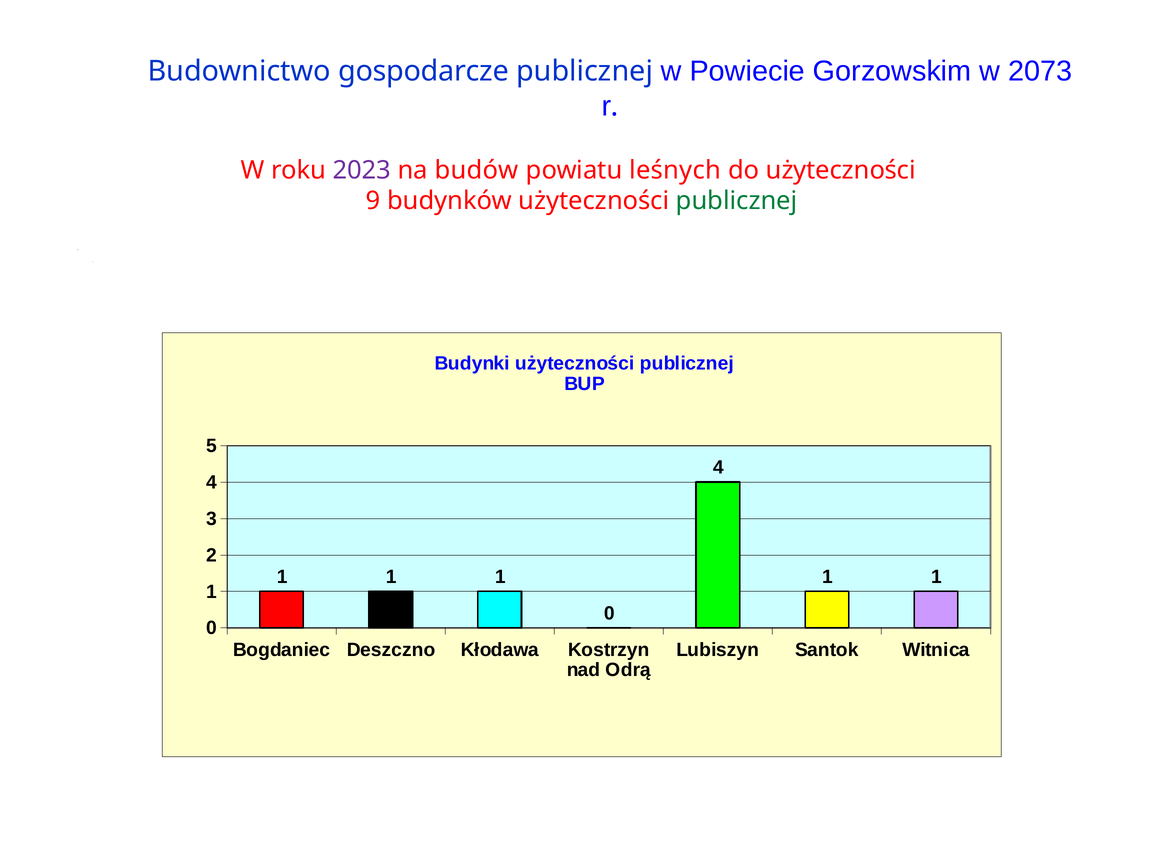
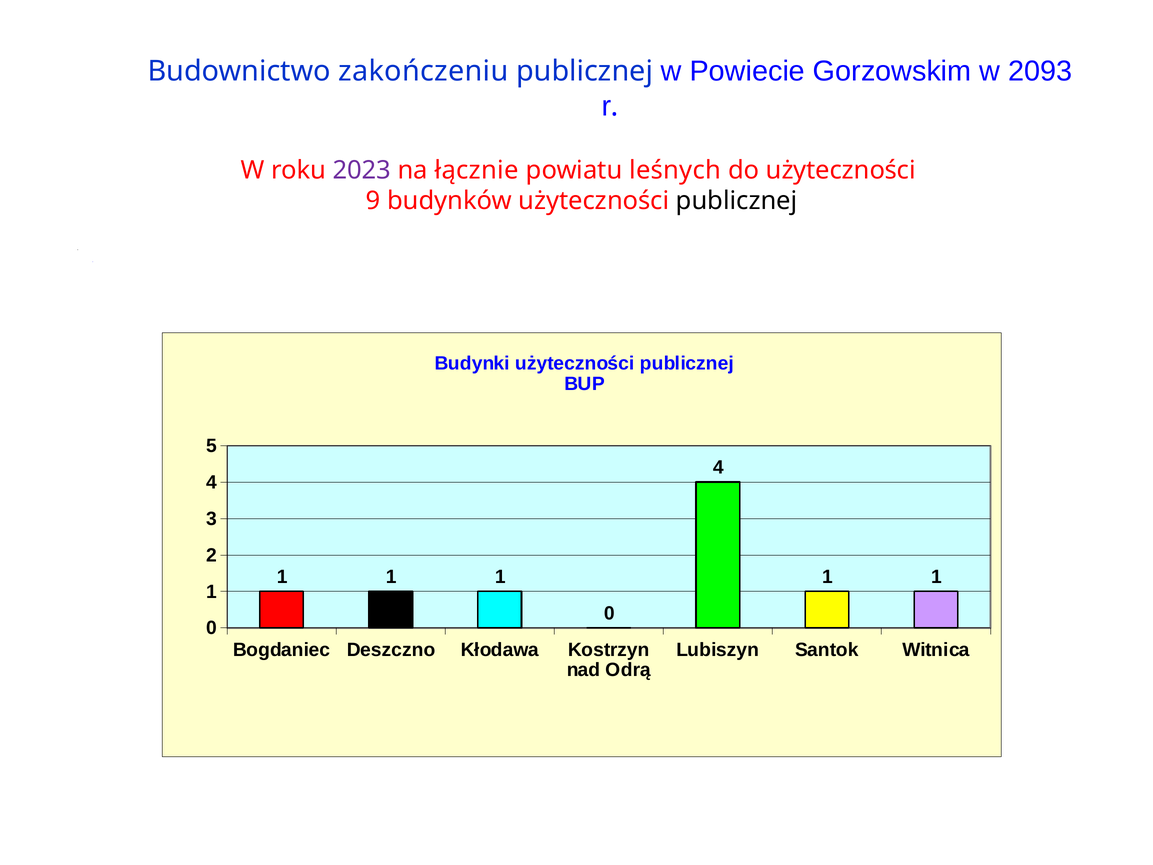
gospodarcze: gospodarcze -> zakończeniu
2073: 2073 -> 2093
budów: budów -> łącznie
publicznej at (737, 201) colour: green -> black
